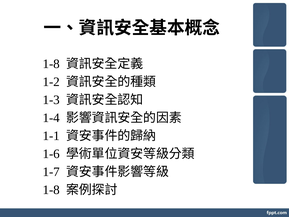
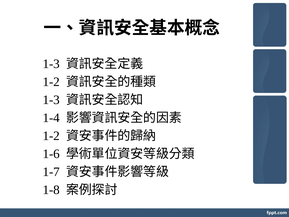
1-8 at (51, 64): 1-8 -> 1-3
1-1 at (51, 136): 1-1 -> 1-2
